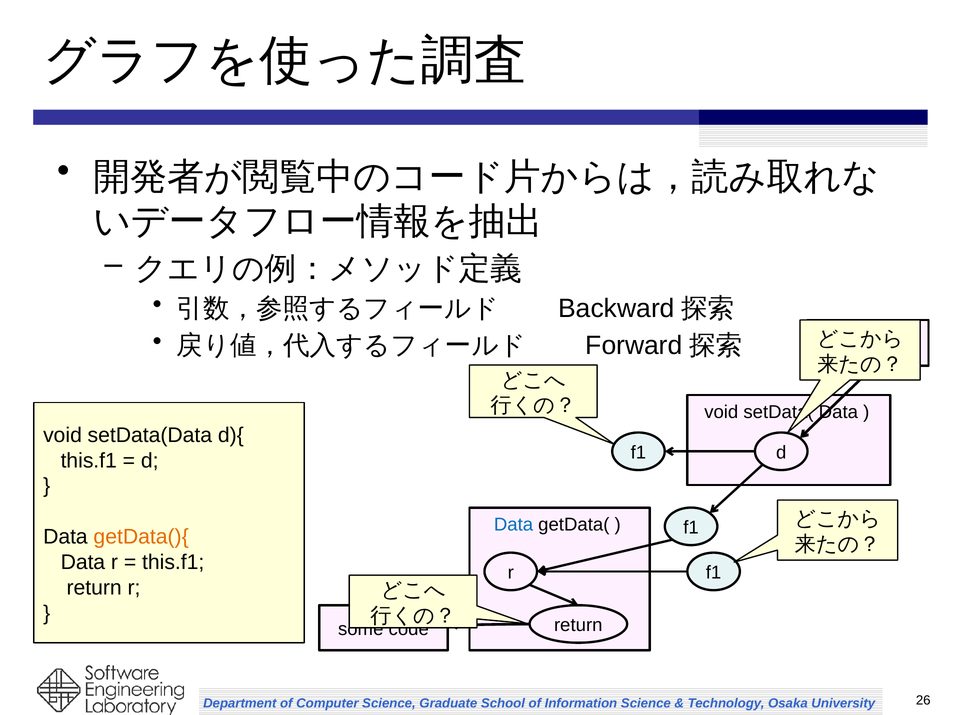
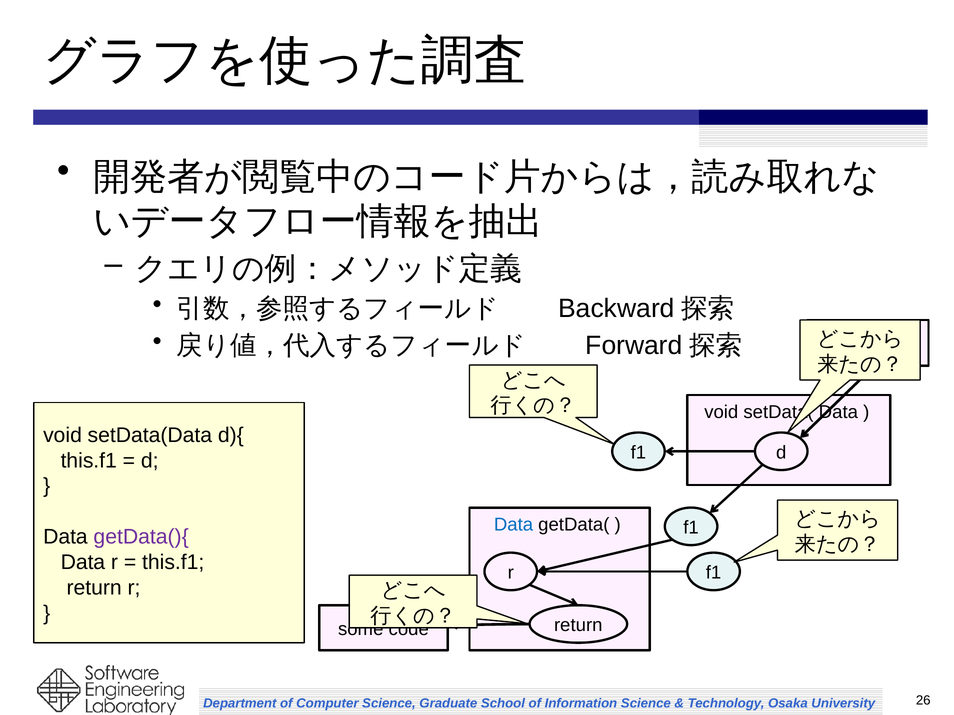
getData(){ colour: orange -> purple
